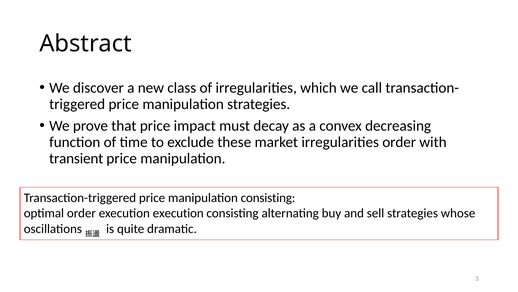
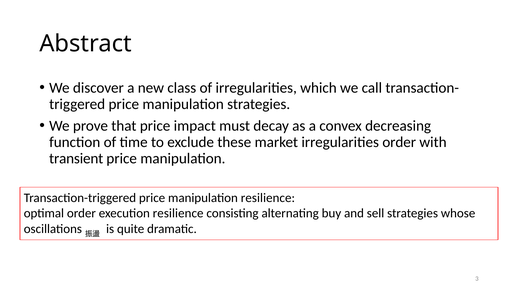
manipulation consisting: consisting -> resilience
execution execution: execution -> resilience
